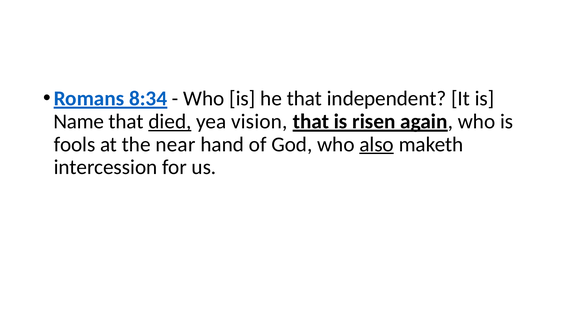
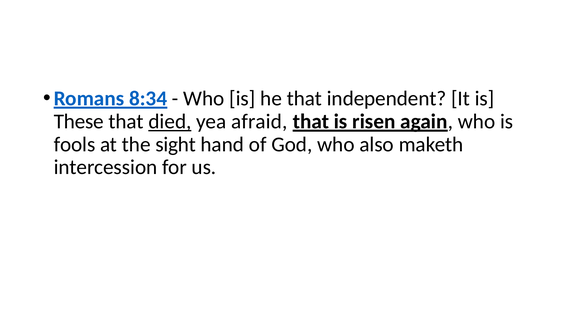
Name: Name -> These
vision: vision -> afraid
near: near -> sight
also underline: present -> none
